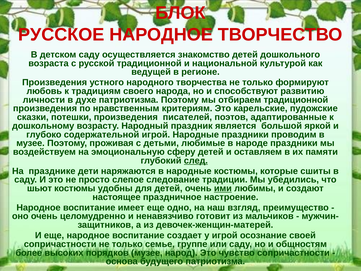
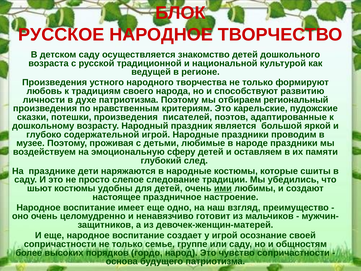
отбираем традиционной: традиционной -> региональный
след underline: present -> none
порядков музее: музее -> гордо
